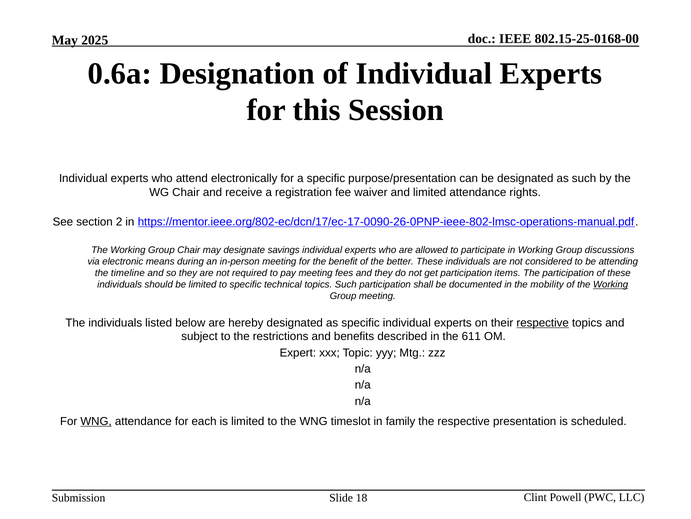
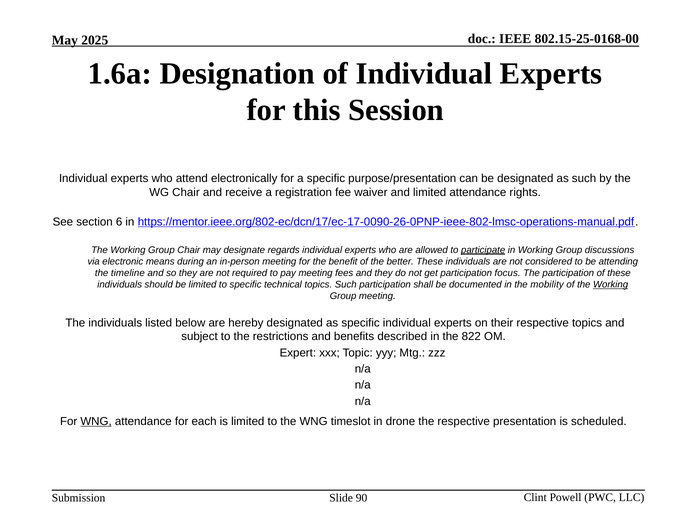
0.6a: 0.6a -> 1.6a
2: 2 -> 6
savings: savings -> regards
participate underline: none -> present
items: items -> focus
respective at (543, 322) underline: present -> none
611: 611 -> 822
family: family -> drone
18: 18 -> 90
